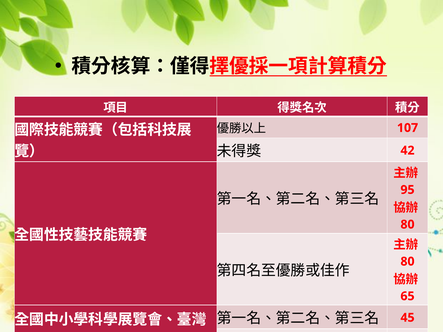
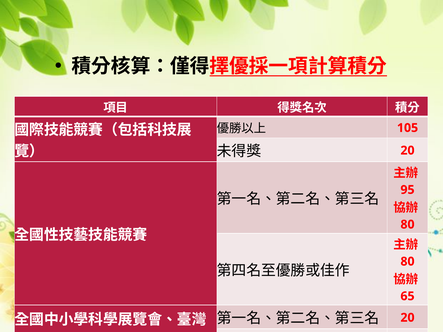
107: 107 -> 105
42 at (407, 151): 42 -> 20
45 at (407, 318): 45 -> 20
